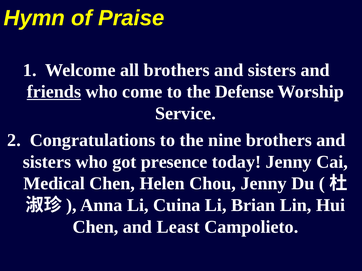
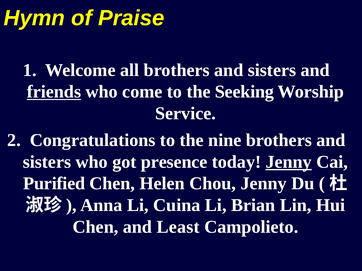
Defense: Defense -> Seeking
Jenny at (289, 162) underline: none -> present
Medical: Medical -> Purified
